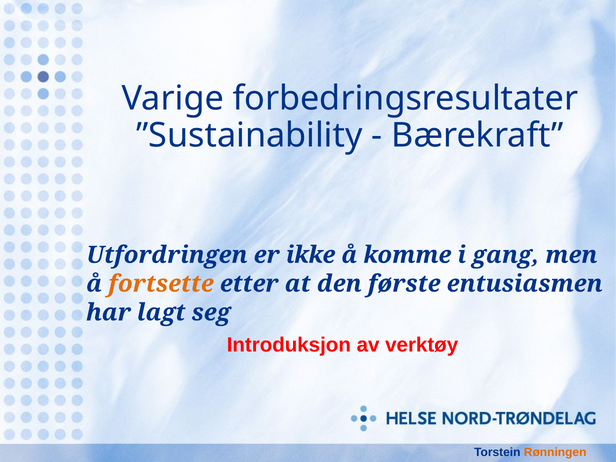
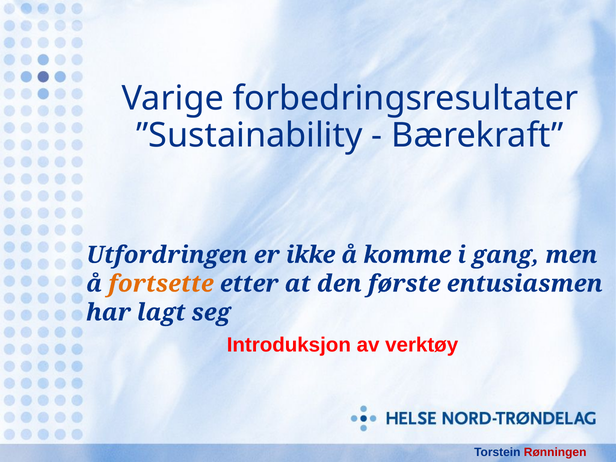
Rønningen colour: orange -> red
